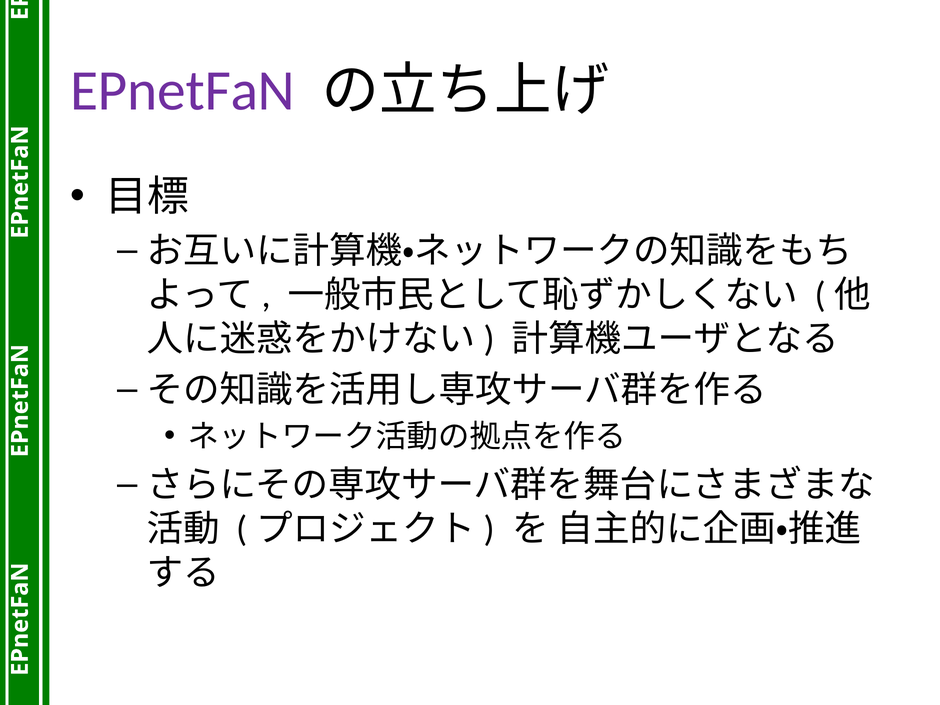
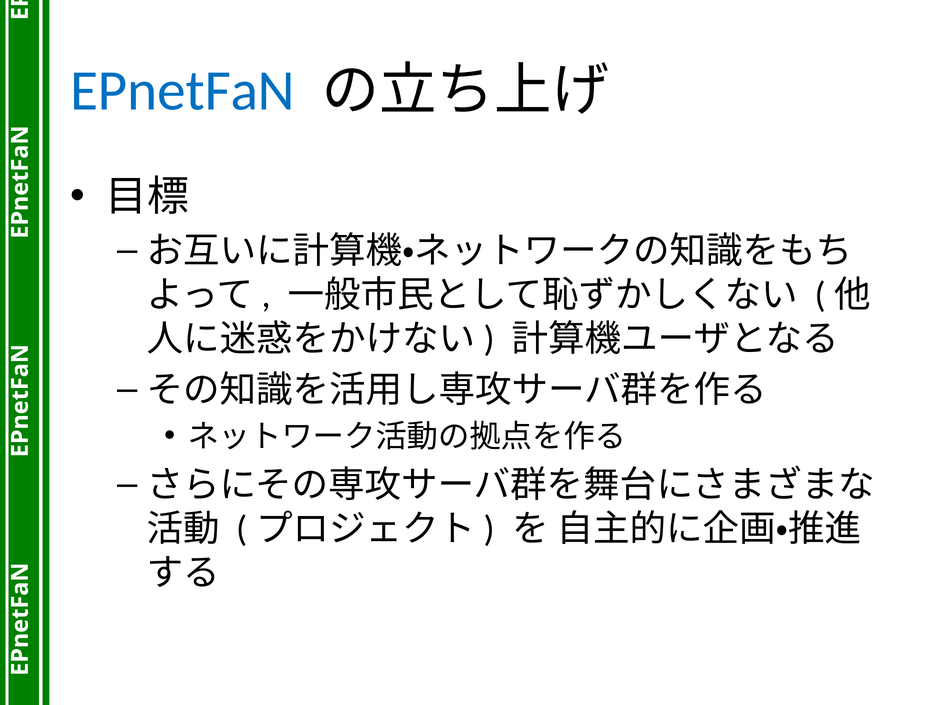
EPnetFaN colour: purple -> blue
